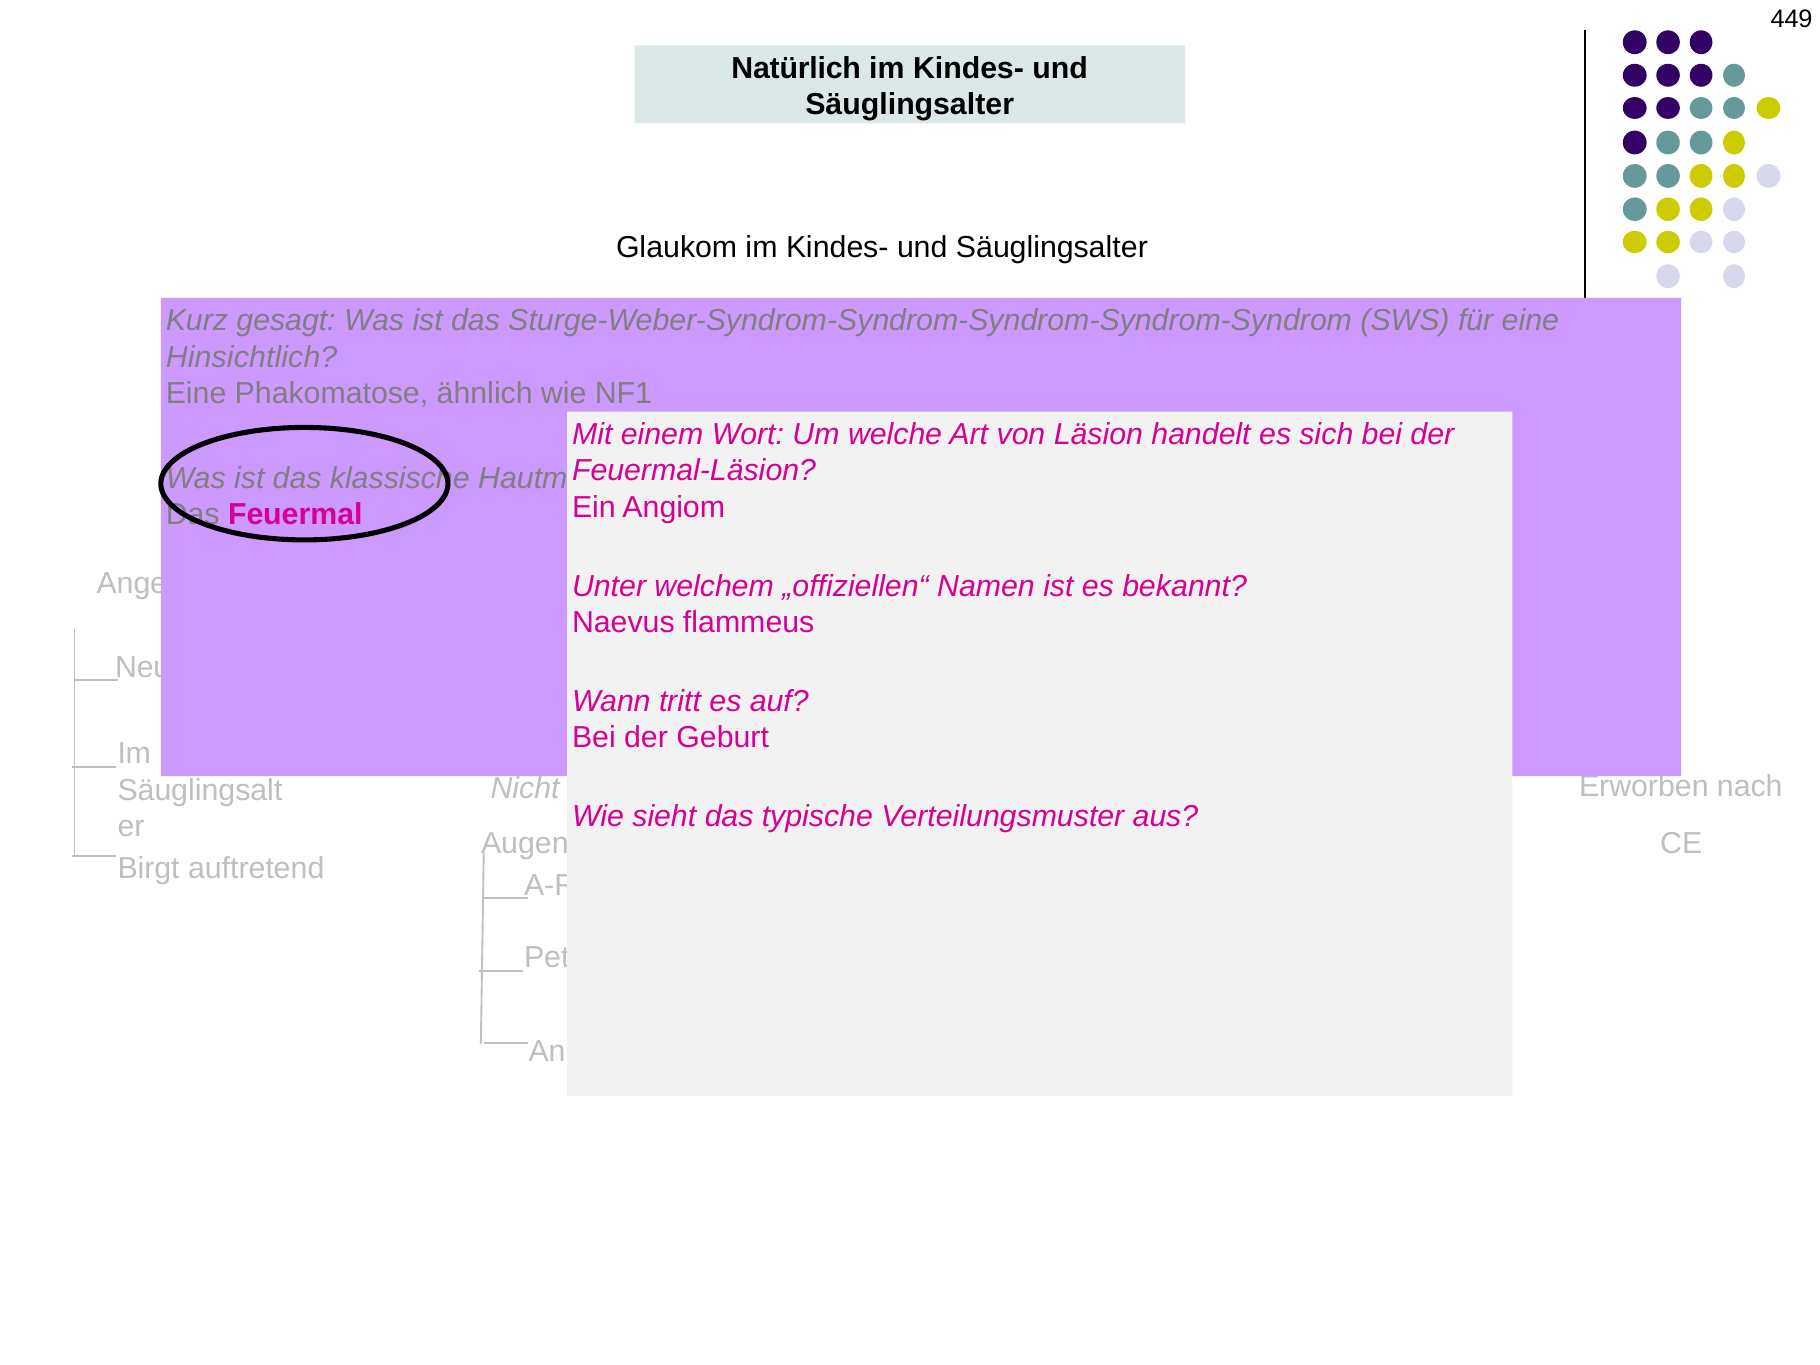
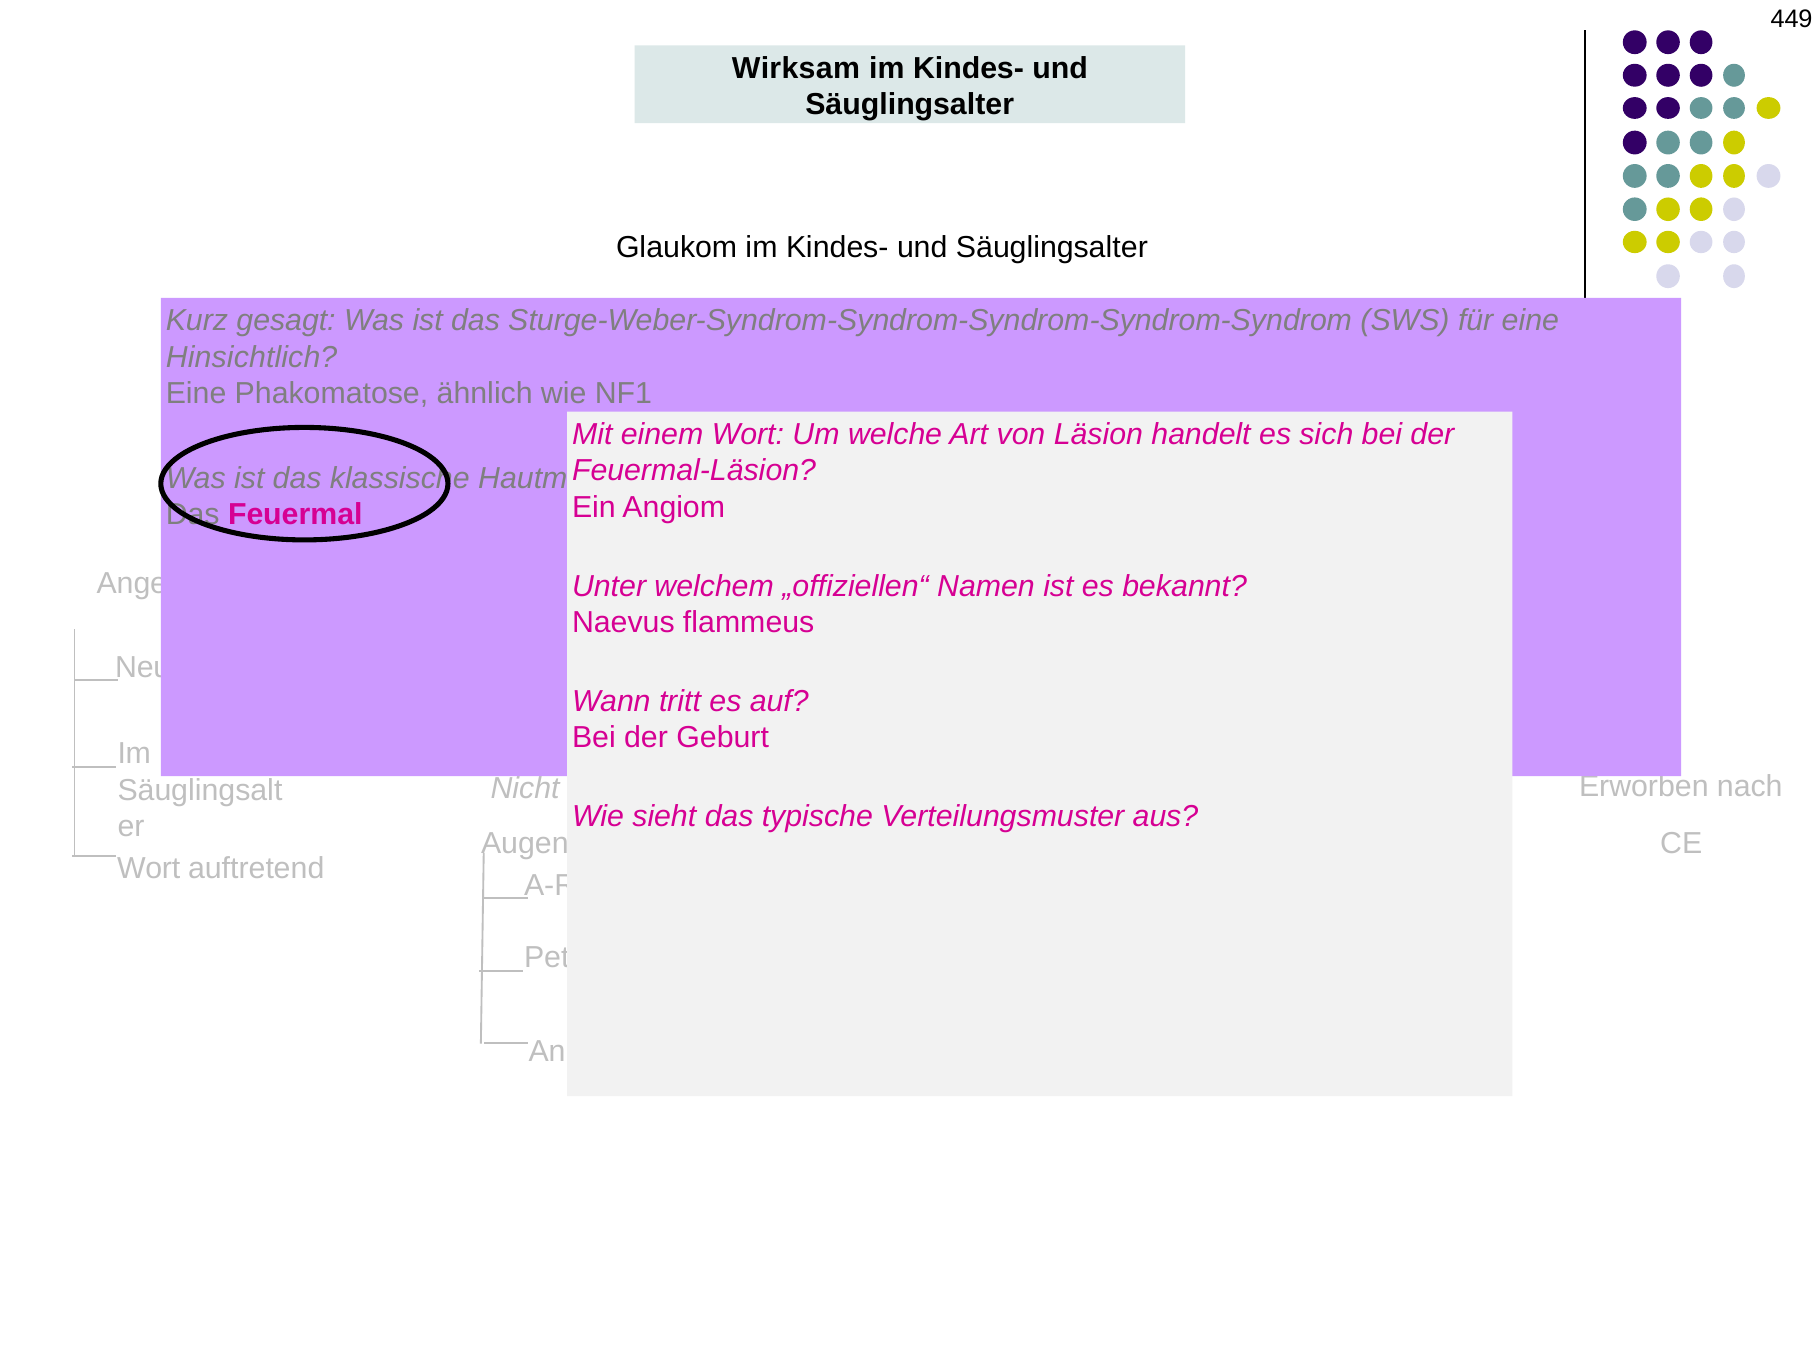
Natürlich: Natürlich -> Wirksam
Birgt at (149, 869): Birgt -> Wort
